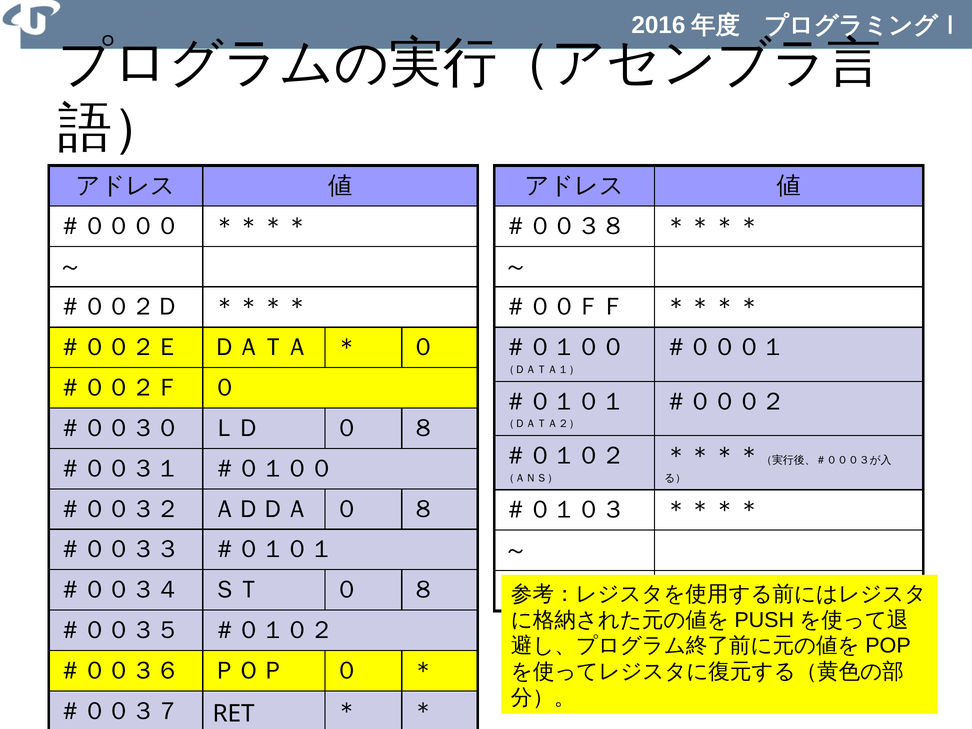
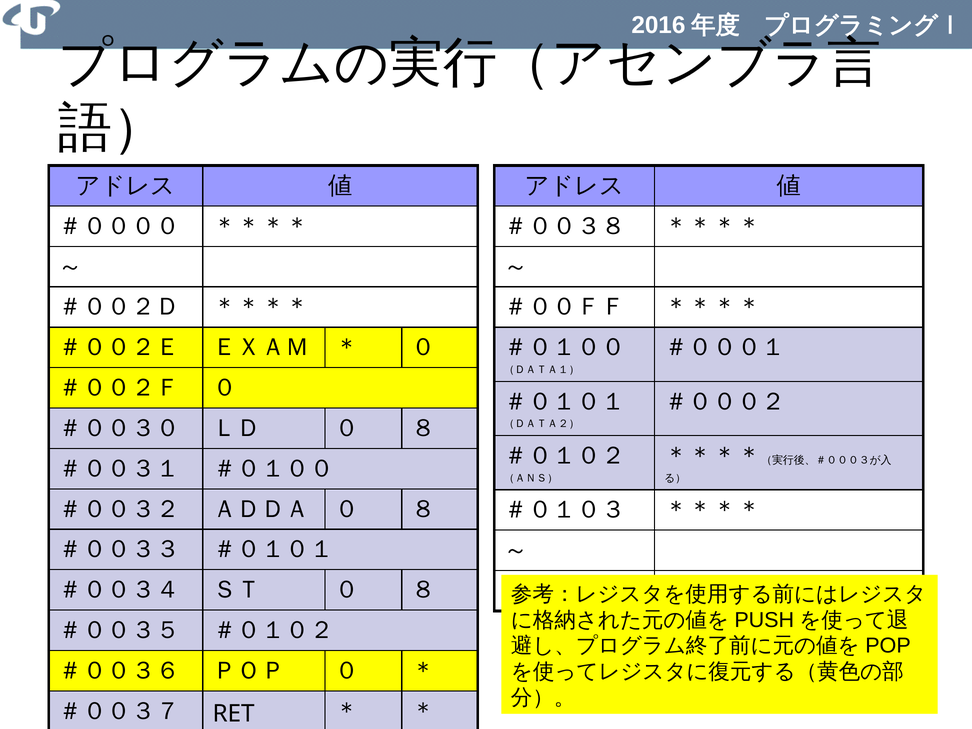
ＤＡＴＡ: ＤＡＴＡ -> ＥＸＡＭ
